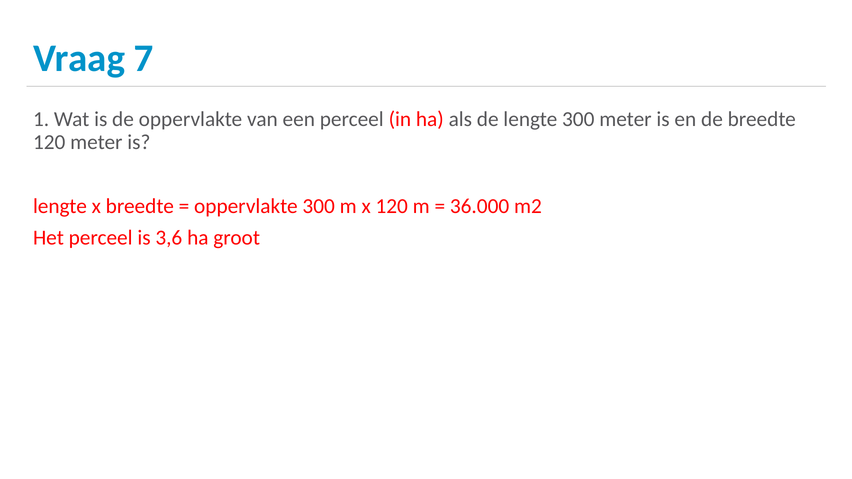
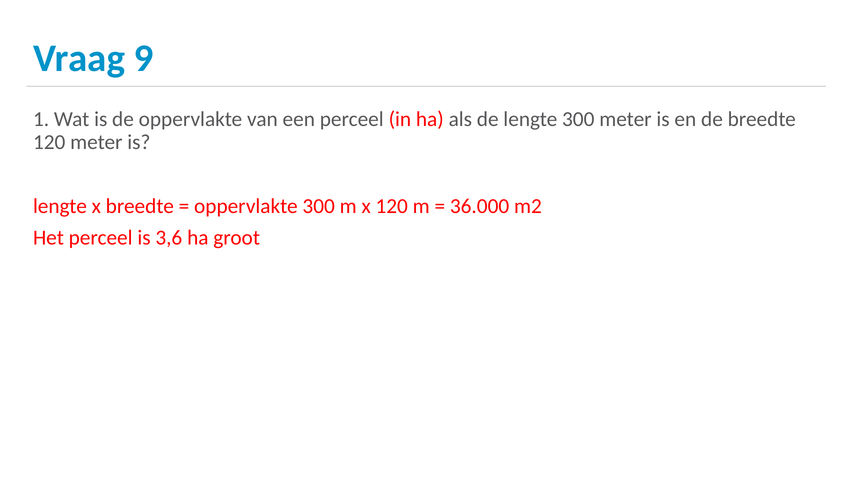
7: 7 -> 9
